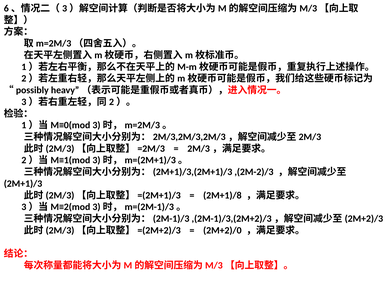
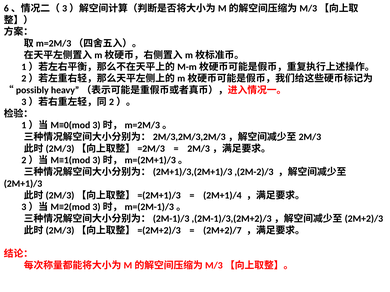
2M+1)/8: 2M+1)/8 -> 2M+1)/4
2M+2)/0: 2M+2)/0 -> 2M+2)/7
